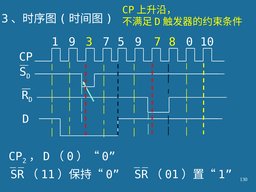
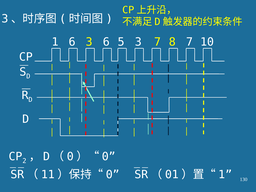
1 9: 9 -> 6
3 7: 7 -> 6
5 9: 9 -> 3
8 0: 0 -> 7
